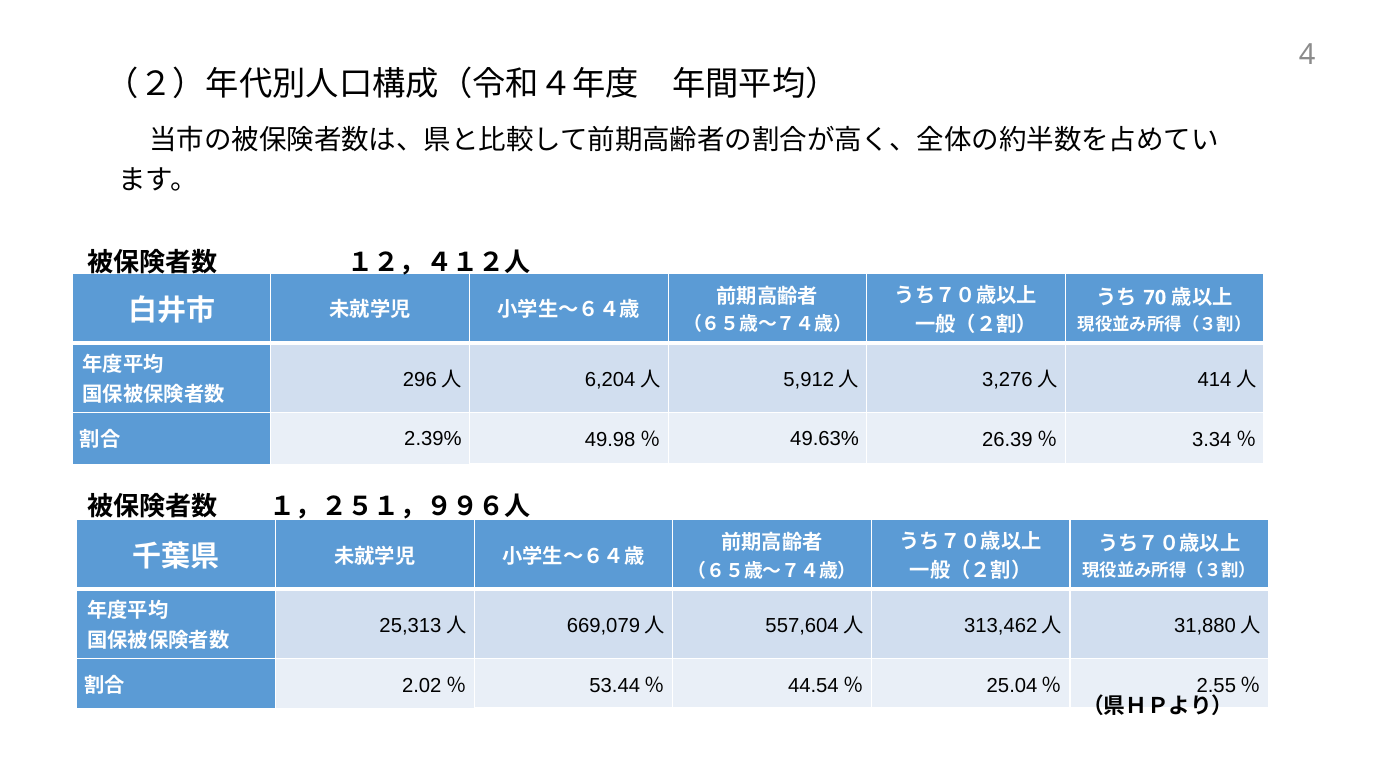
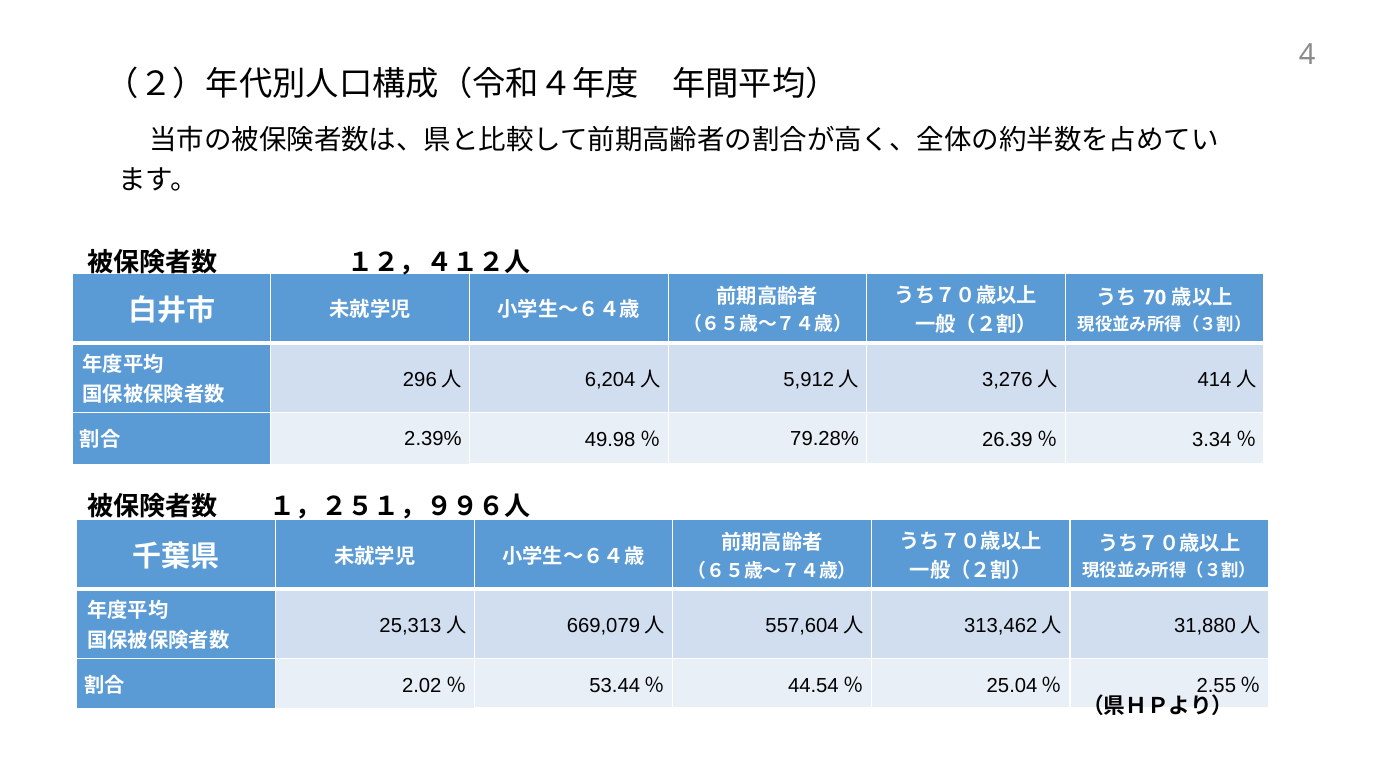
49.63%: 49.63% -> 79.28%
